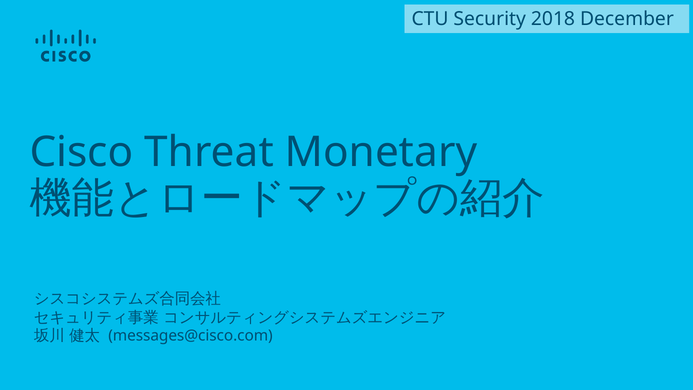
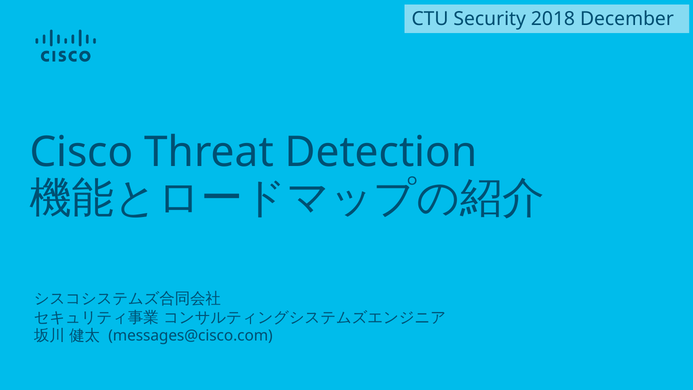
Monetary: Monetary -> Detection
